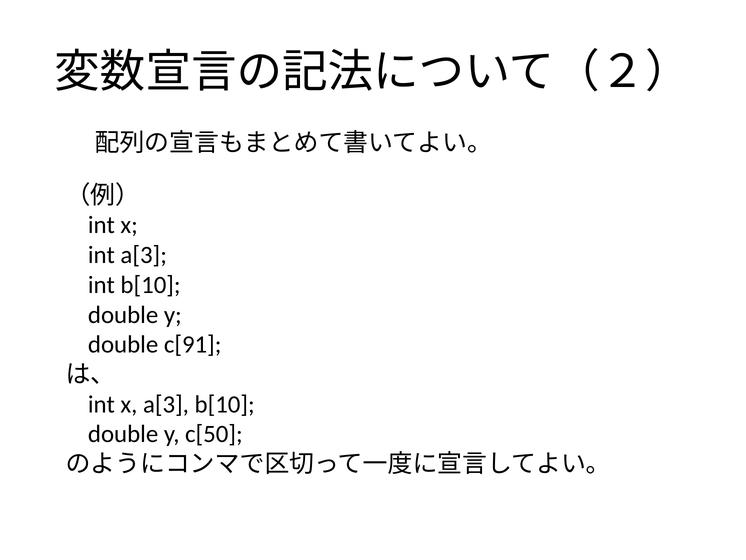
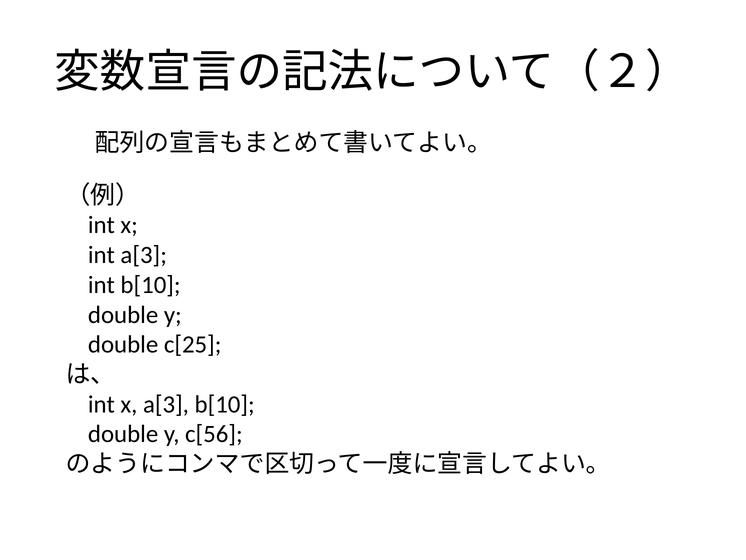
c[91: c[91 -> c[25
c[50: c[50 -> c[56
